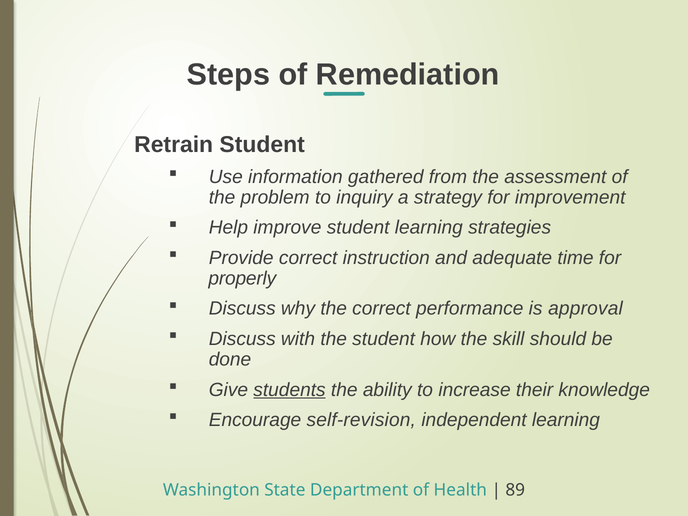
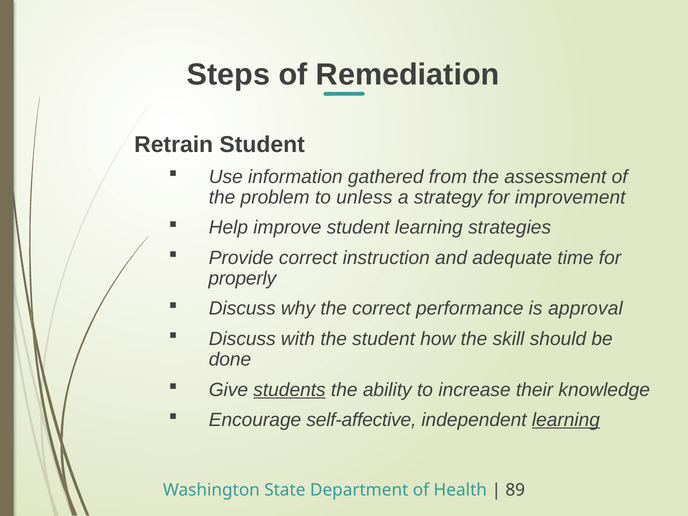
inquiry: inquiry -> unless
self-revision: self-revision -> self-affective
learning at (566, 420) underline: none -> present
